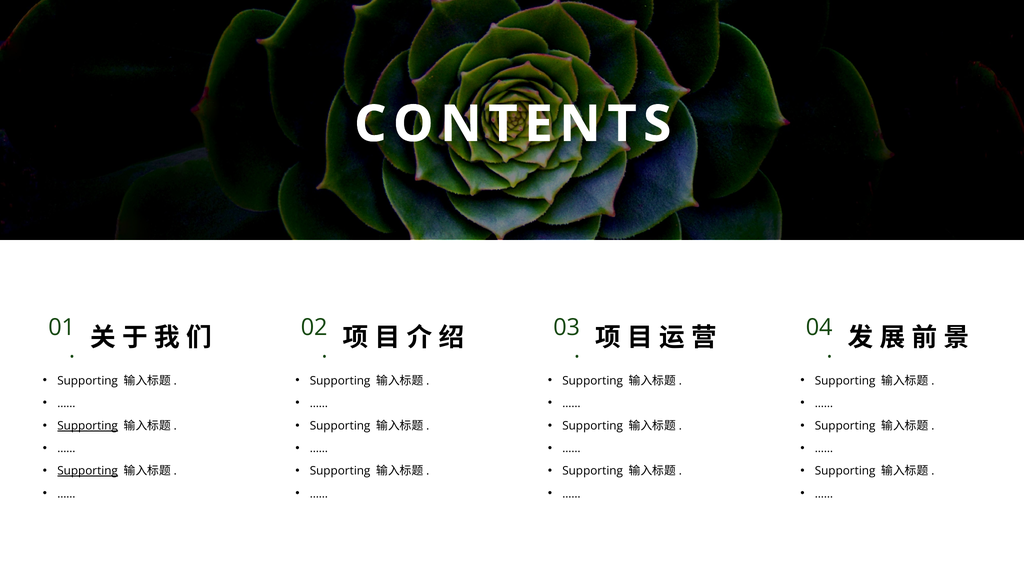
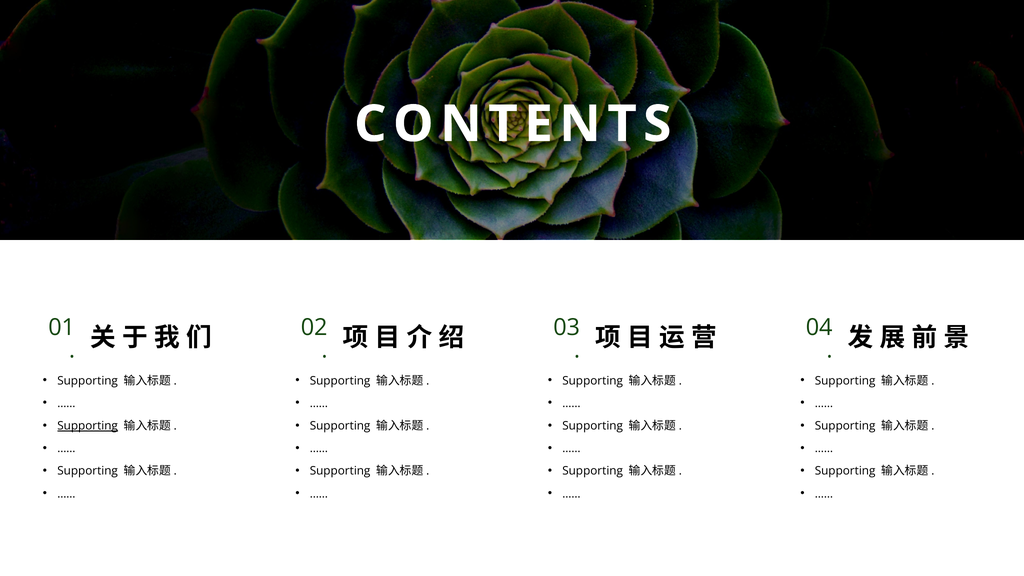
Supporting at (88, 471) underline: present -> none
